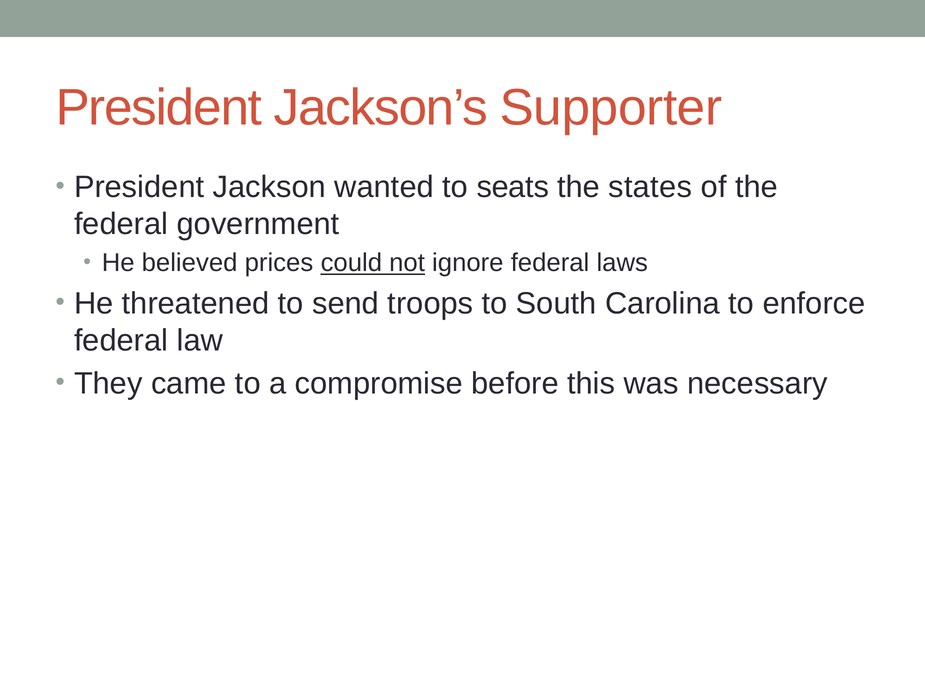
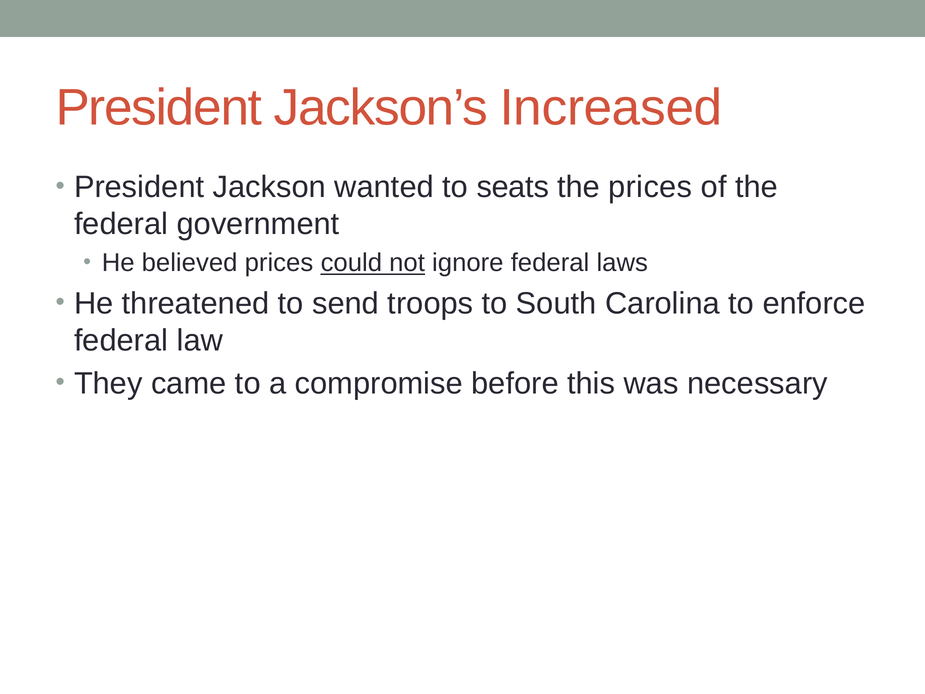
Supporter: Supporter -> Increased
the states: states -> prices
